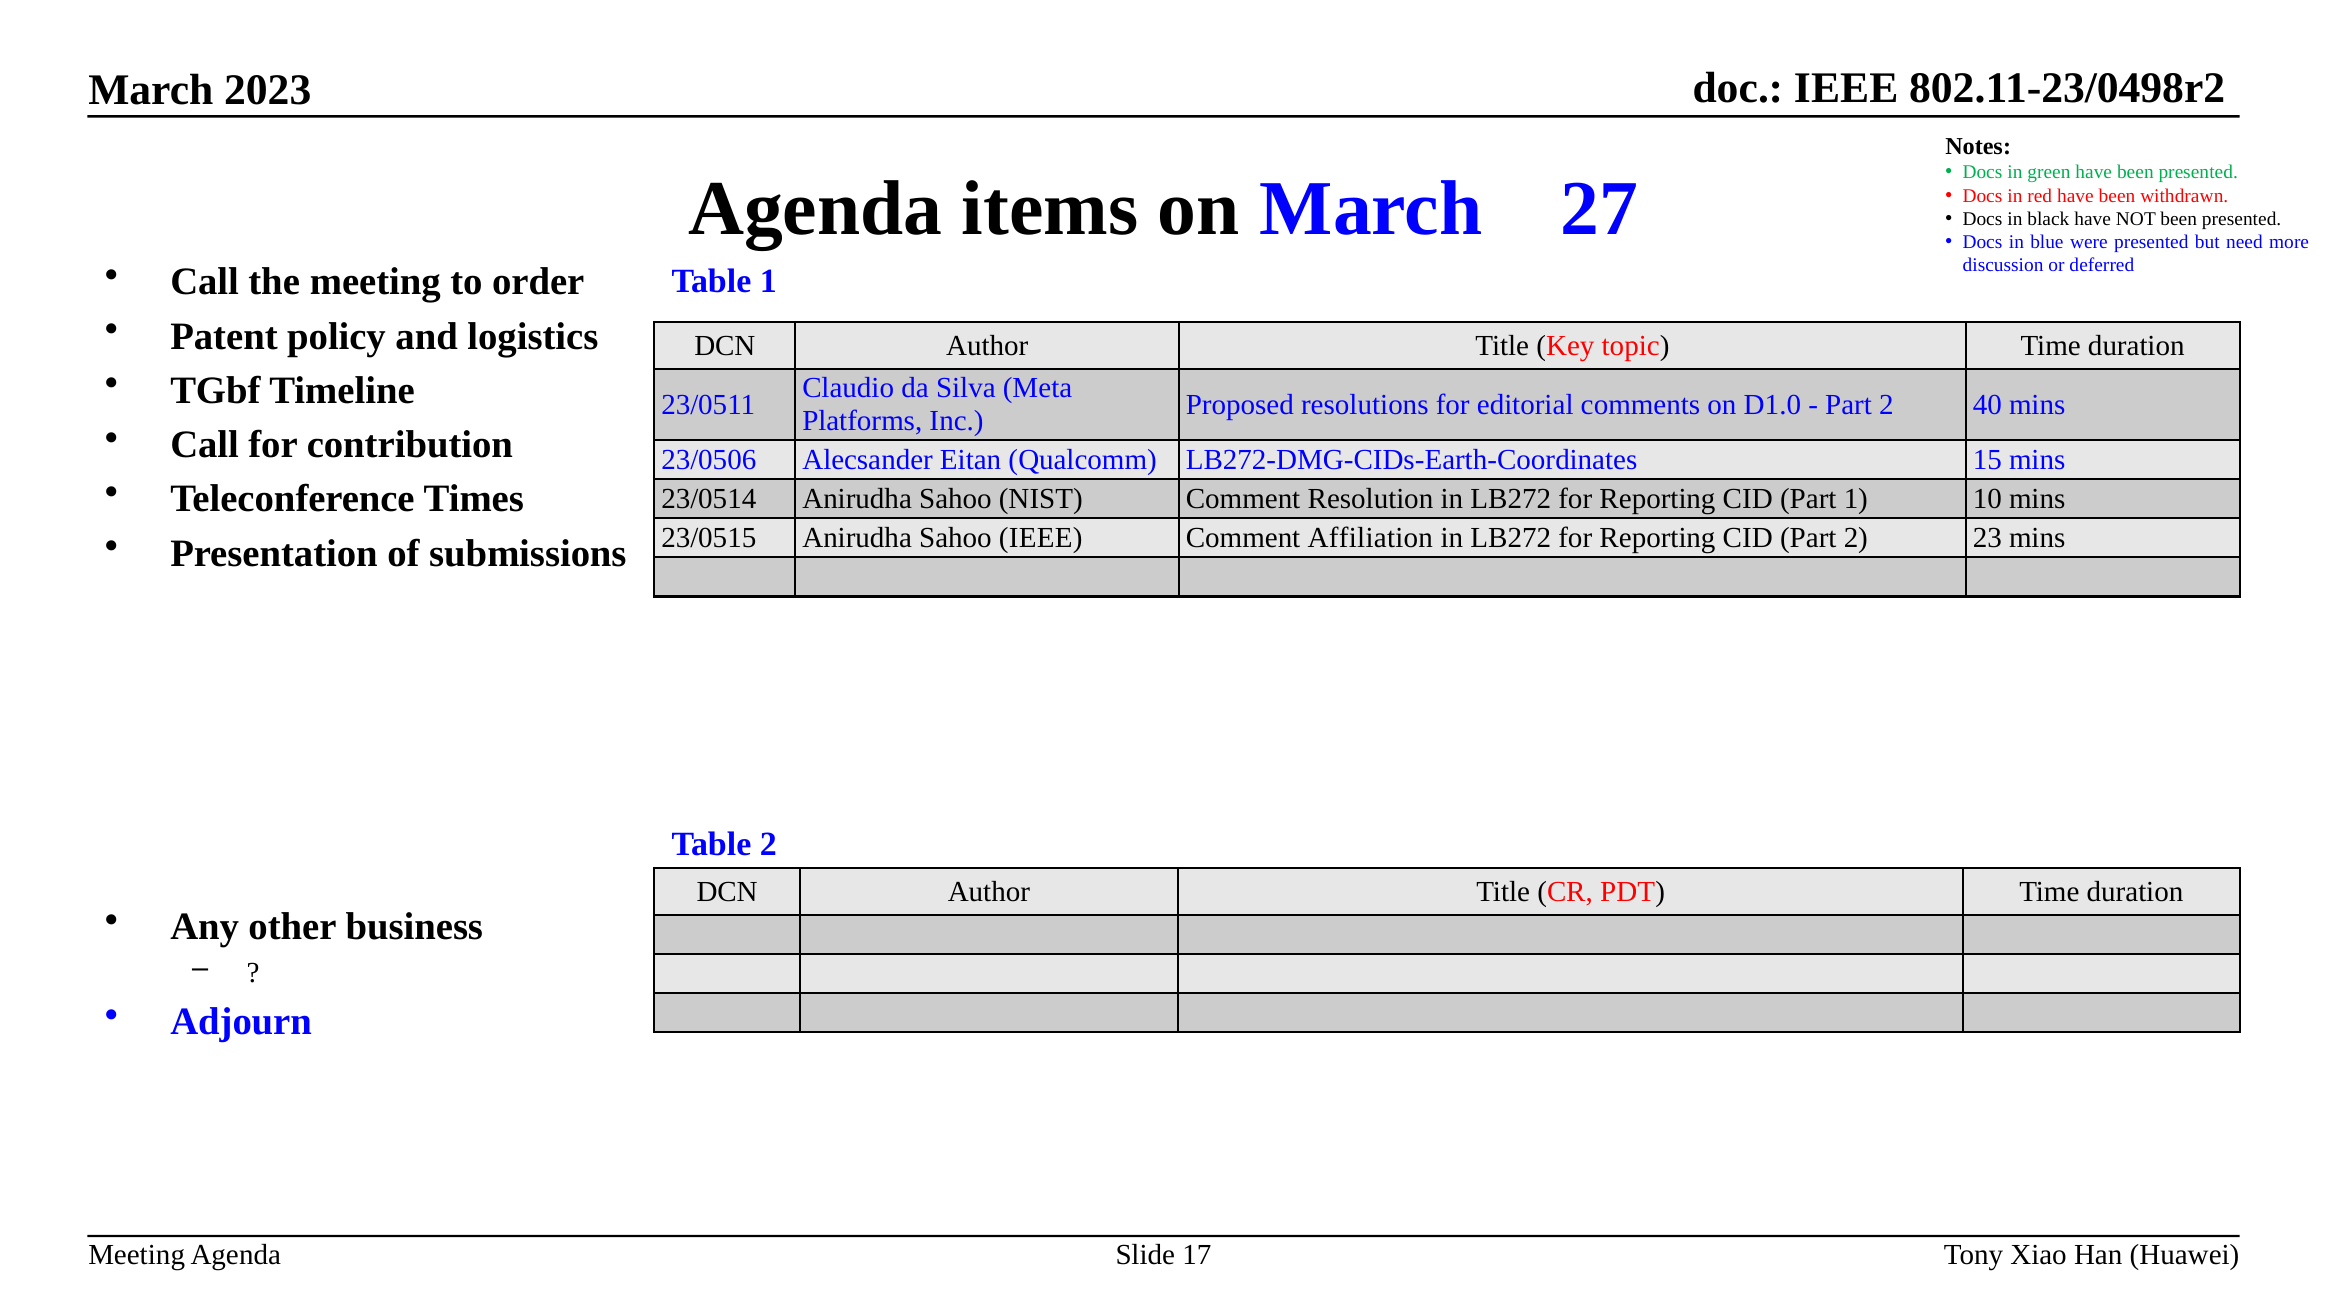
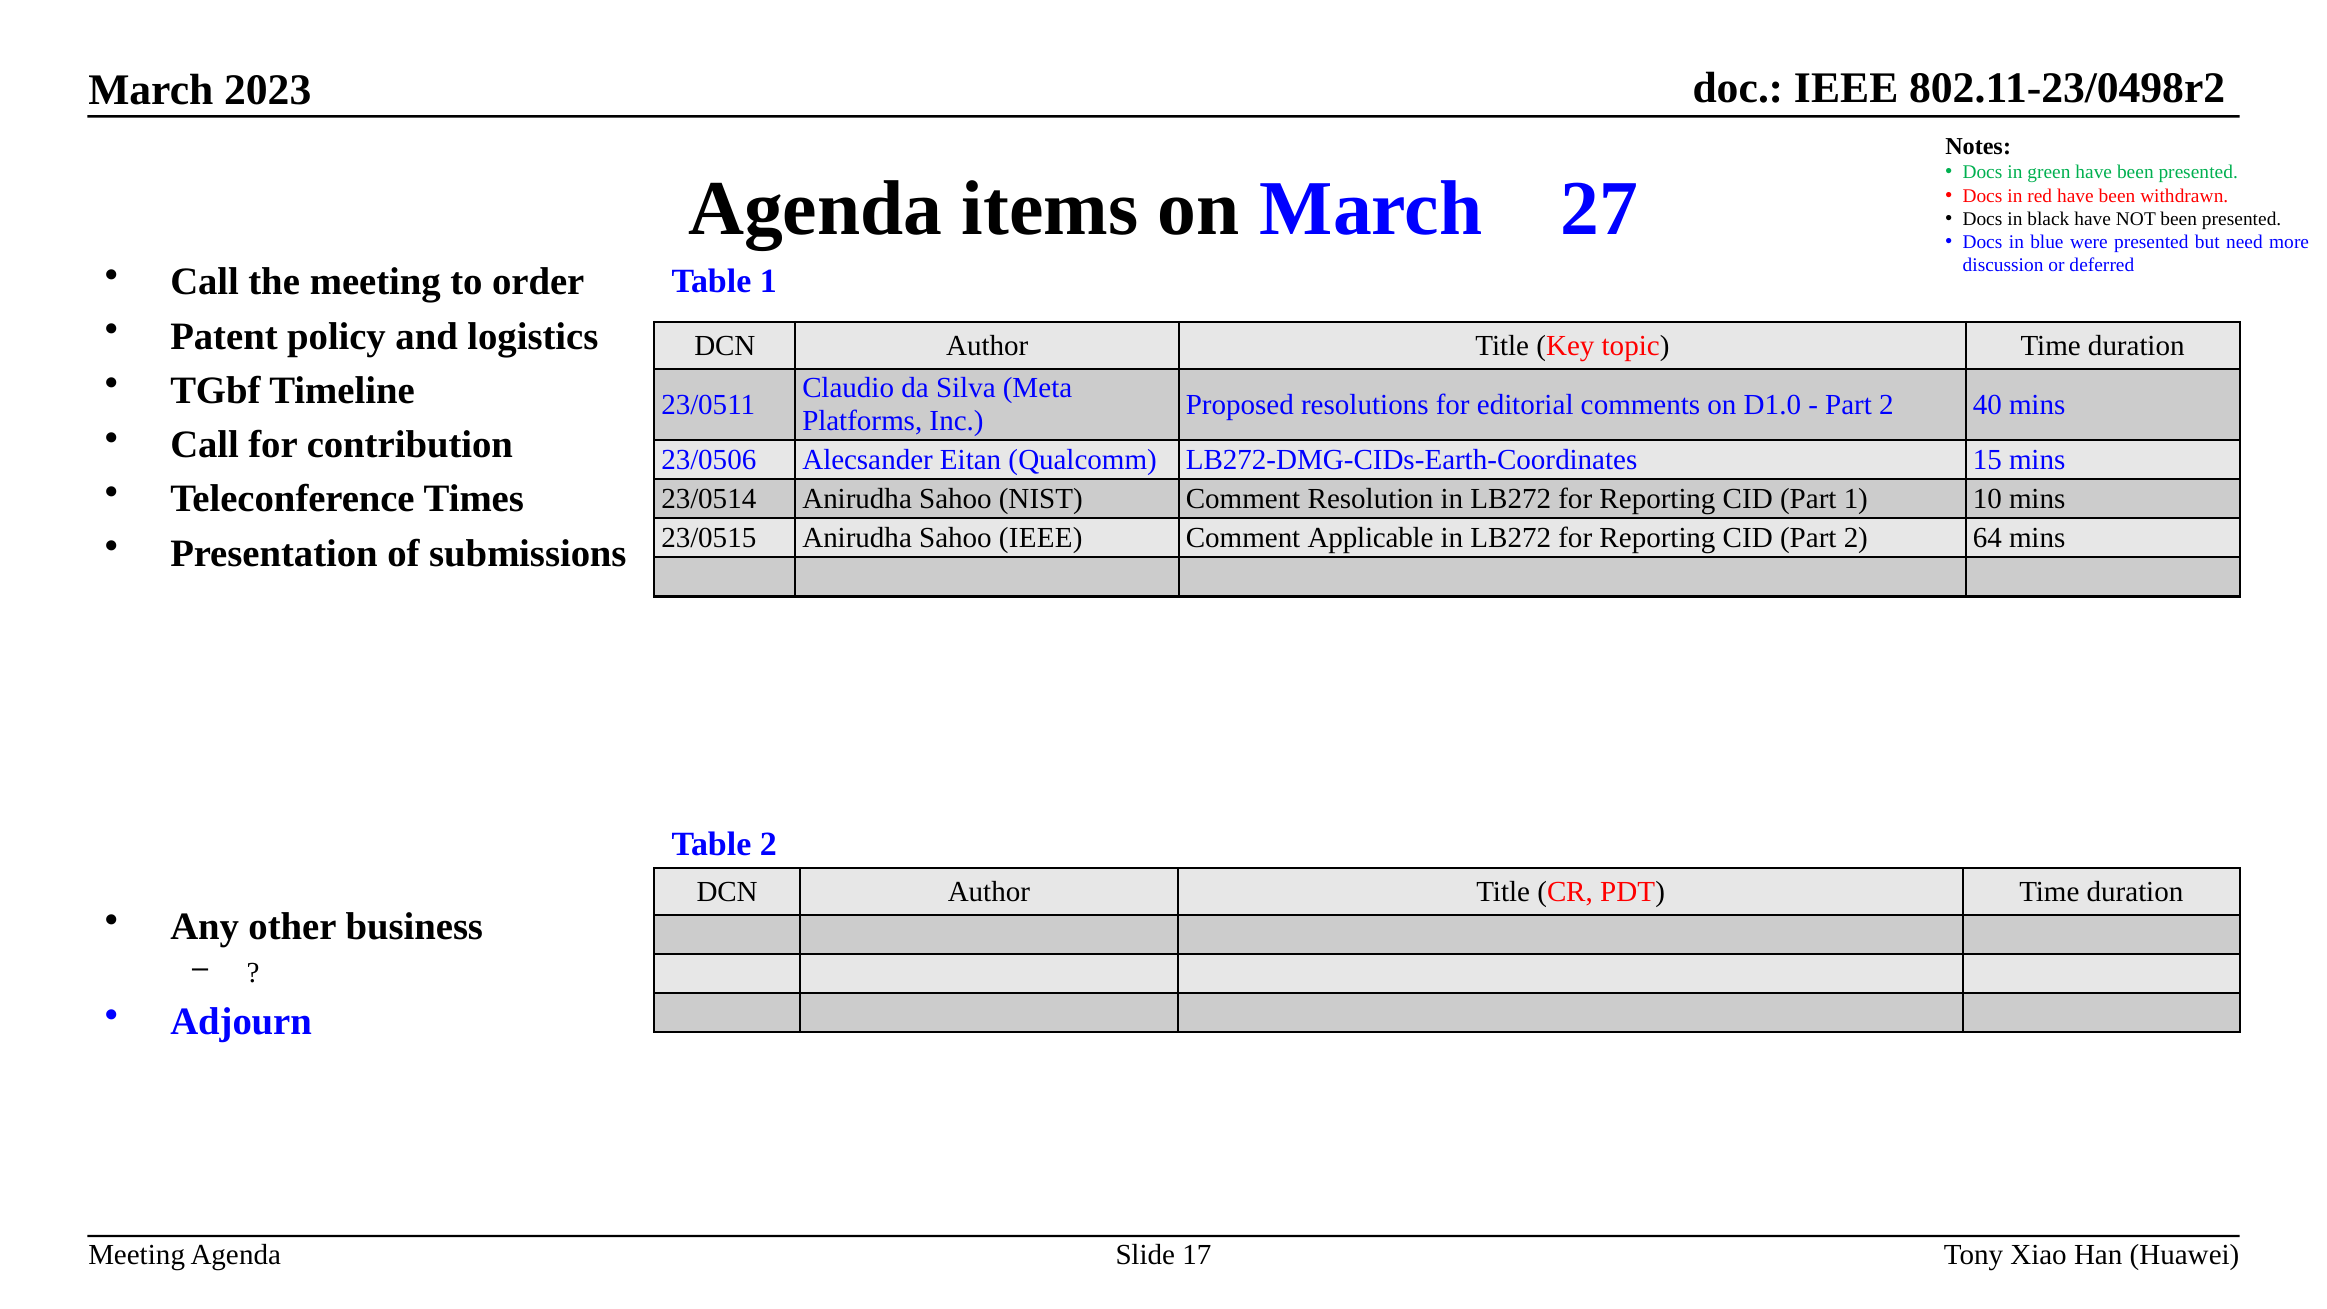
Affiliation: Affiliation -> Applicable
23: 23 -> 64
